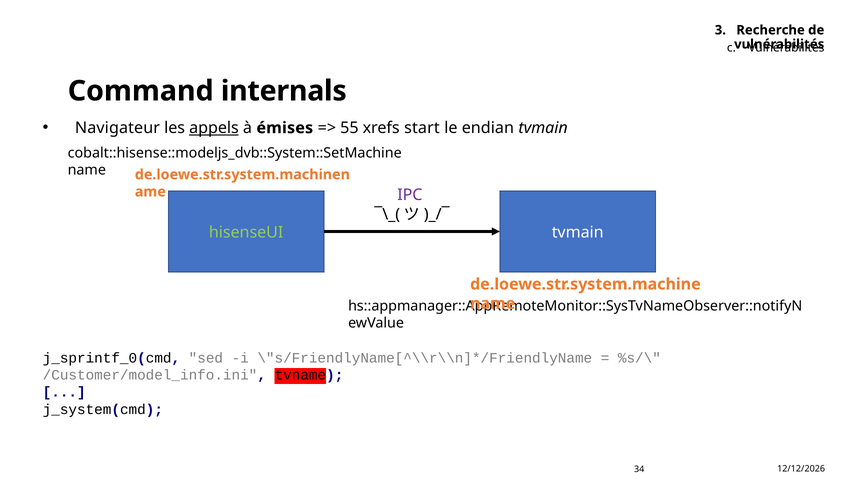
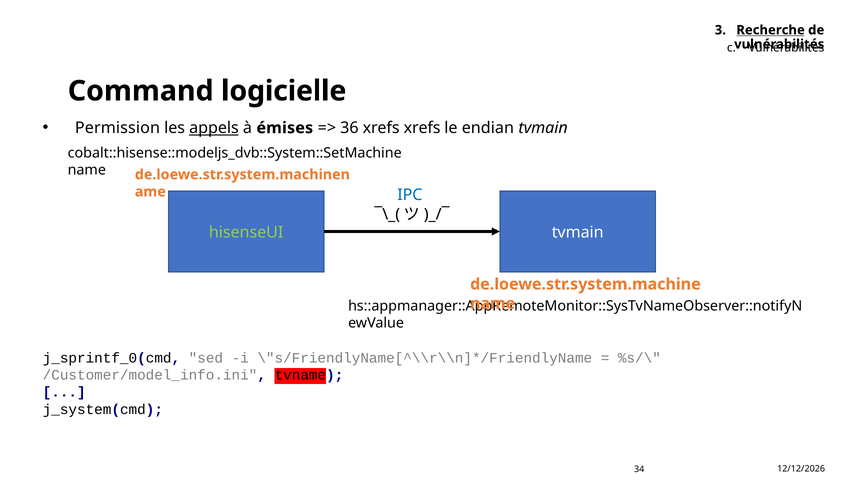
Recherche underline: none -> present
internals: internals -> logicielle
Navigateur: Navigateur -> Permission
55: 55 -> 36
xrefs start: start -> xrefs
IPC colour: purple -> blue
